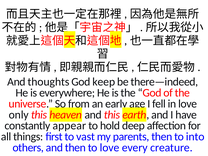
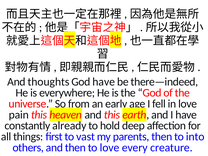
God keep: keep -> have
only: only -> pain
appear: appear -> already
